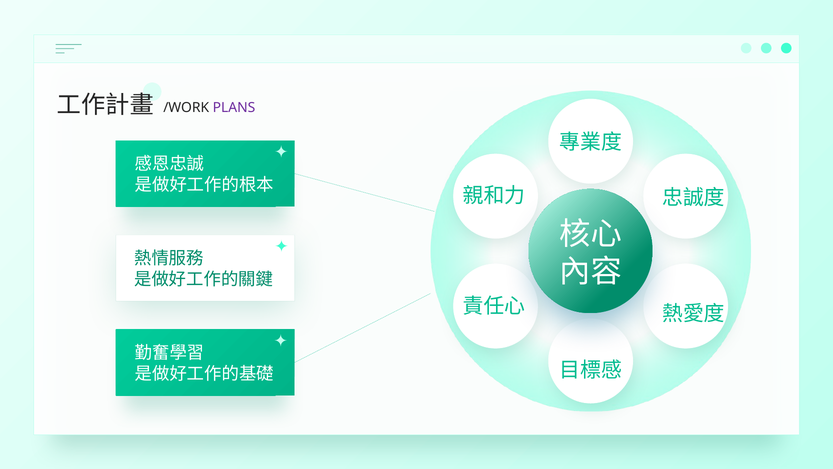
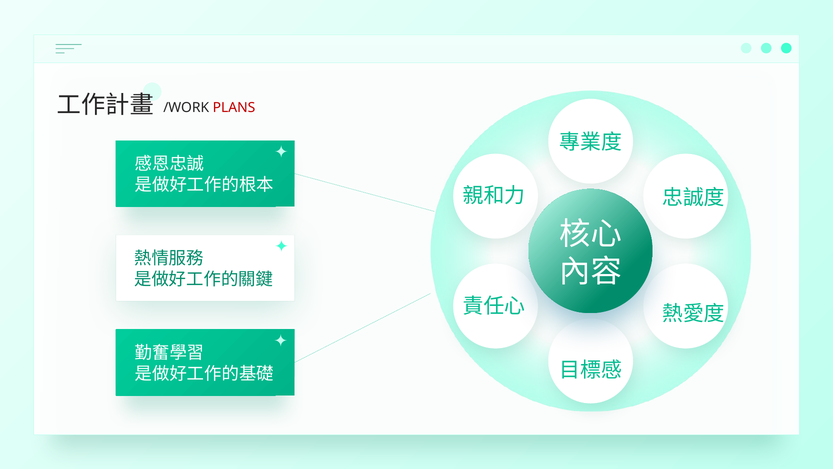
PLANS colour: purple -> red
